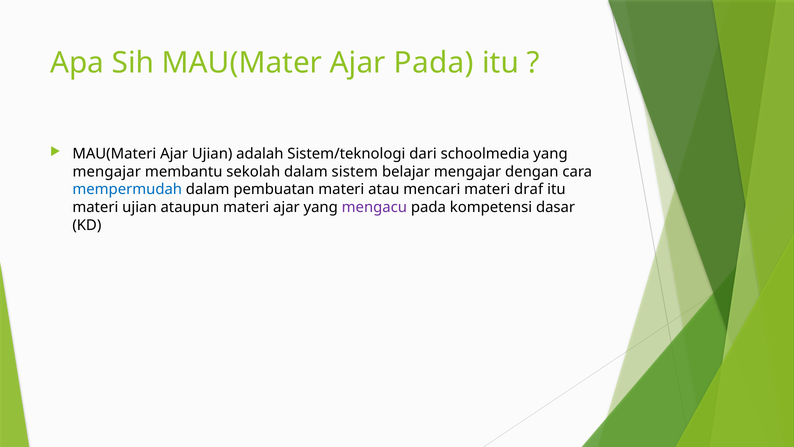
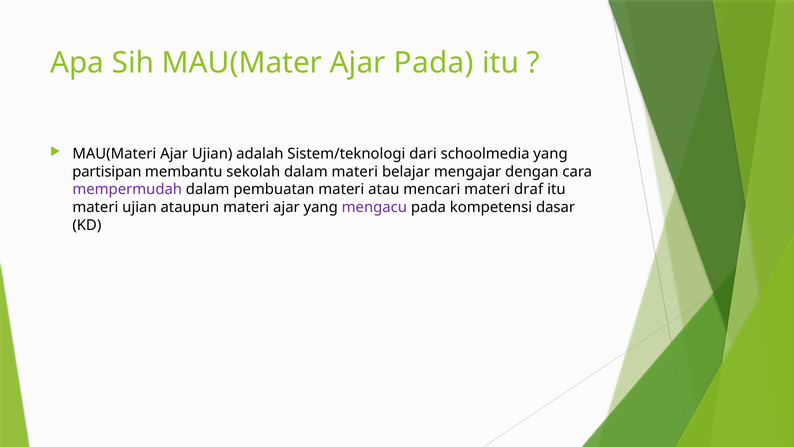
mengajar at (107, 172): mengajar -> partisipan
dalam sistem: sistem -> materi
mempermudah colour: blue -> purple
